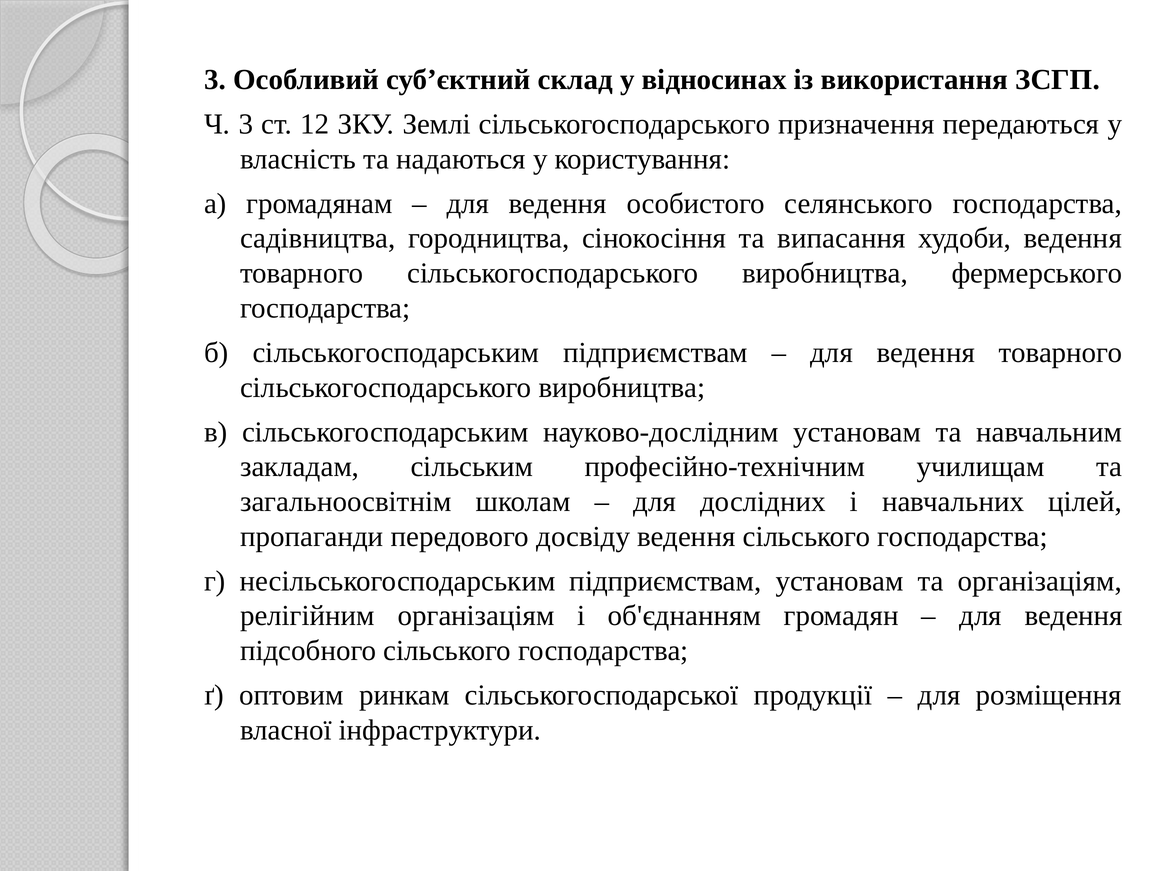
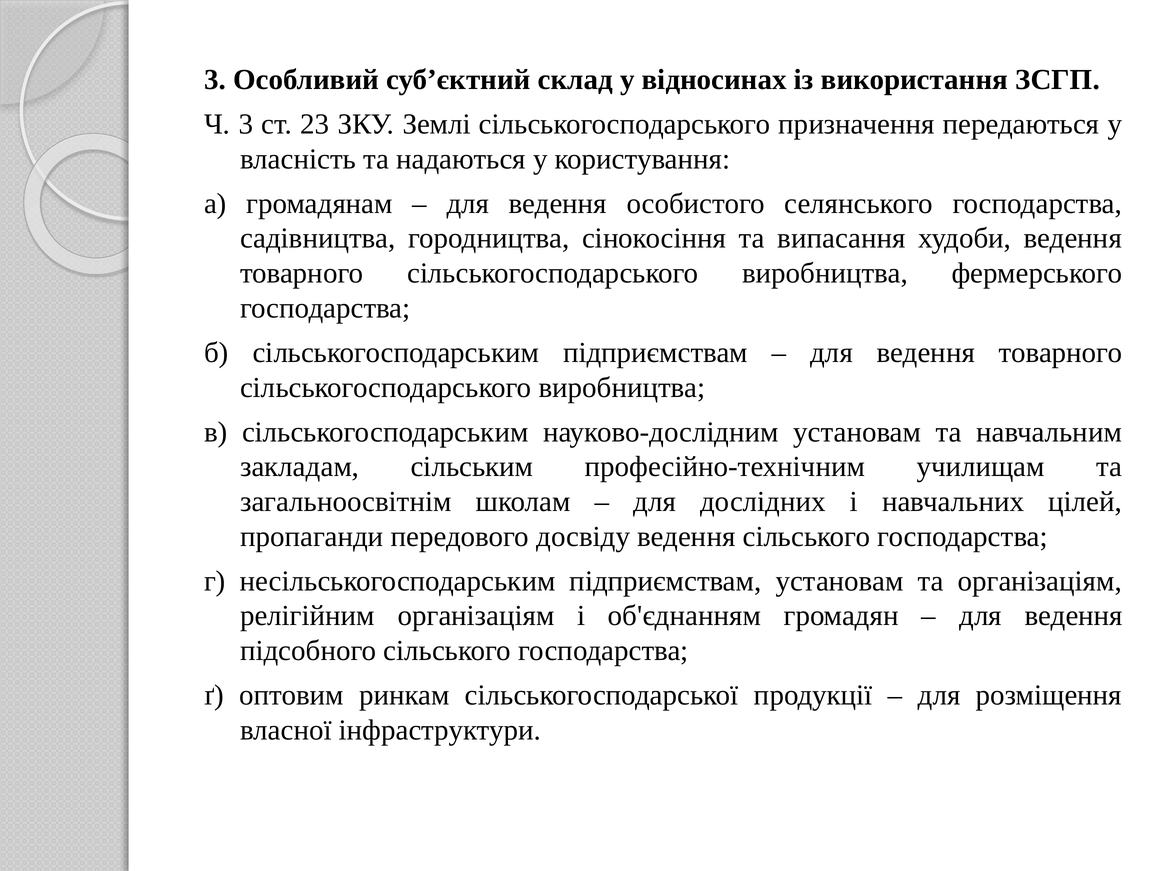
12: 12 -> 23
